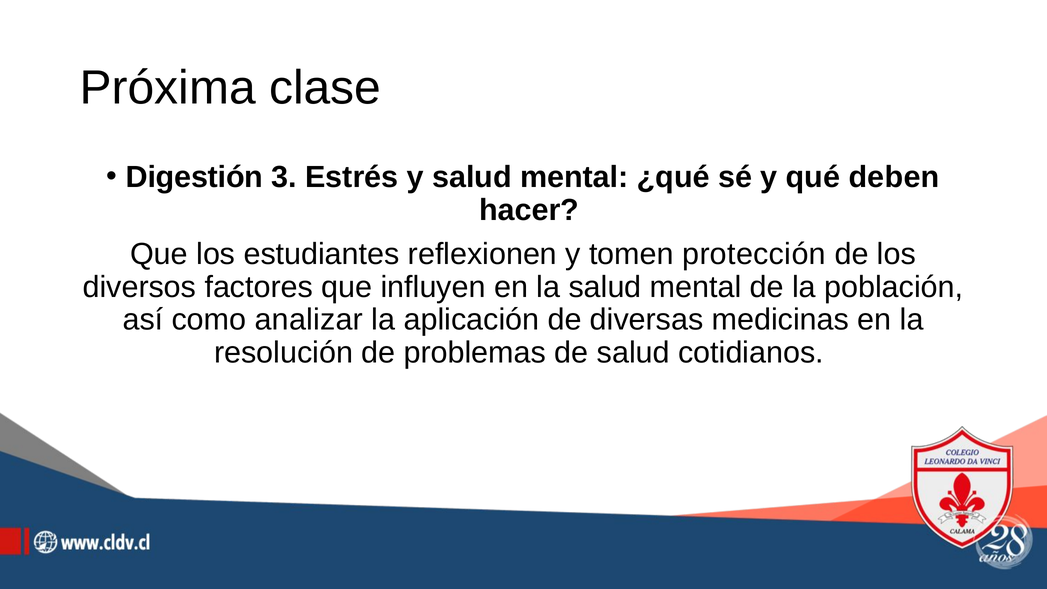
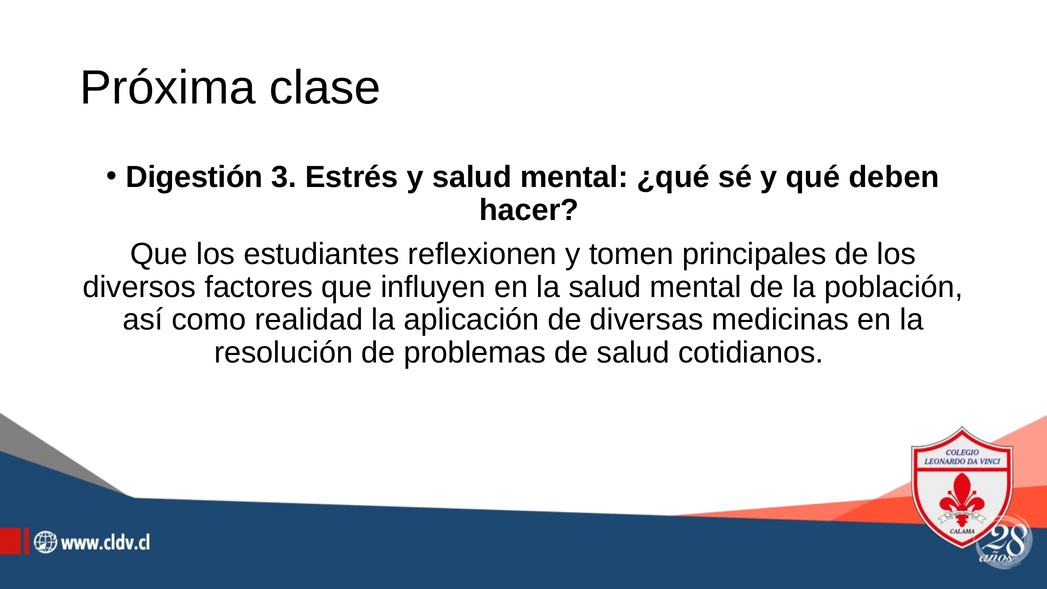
protección: protección -> principales
analizar: analizar -> realidad
